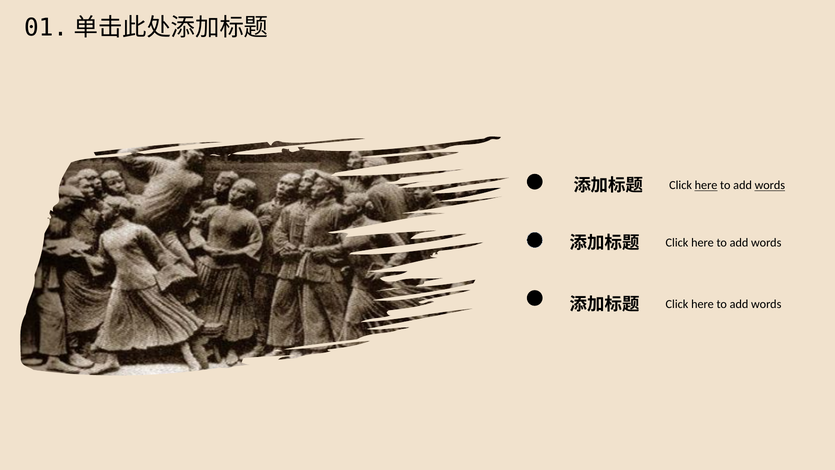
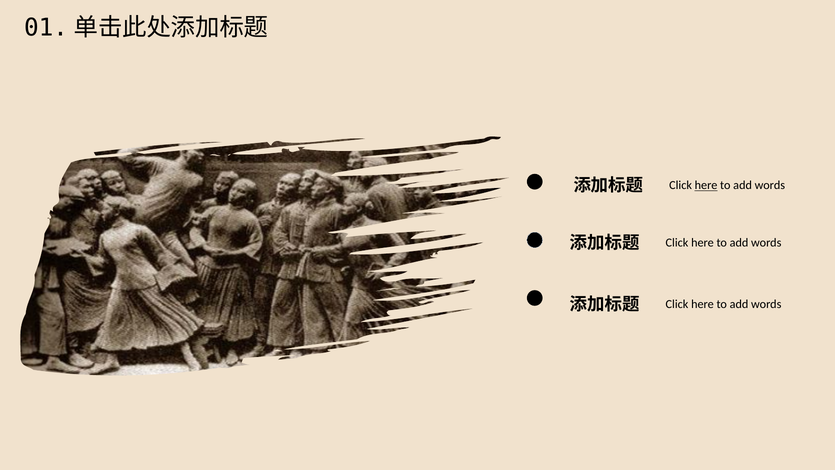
words at (770, 185) underline: present -> none
